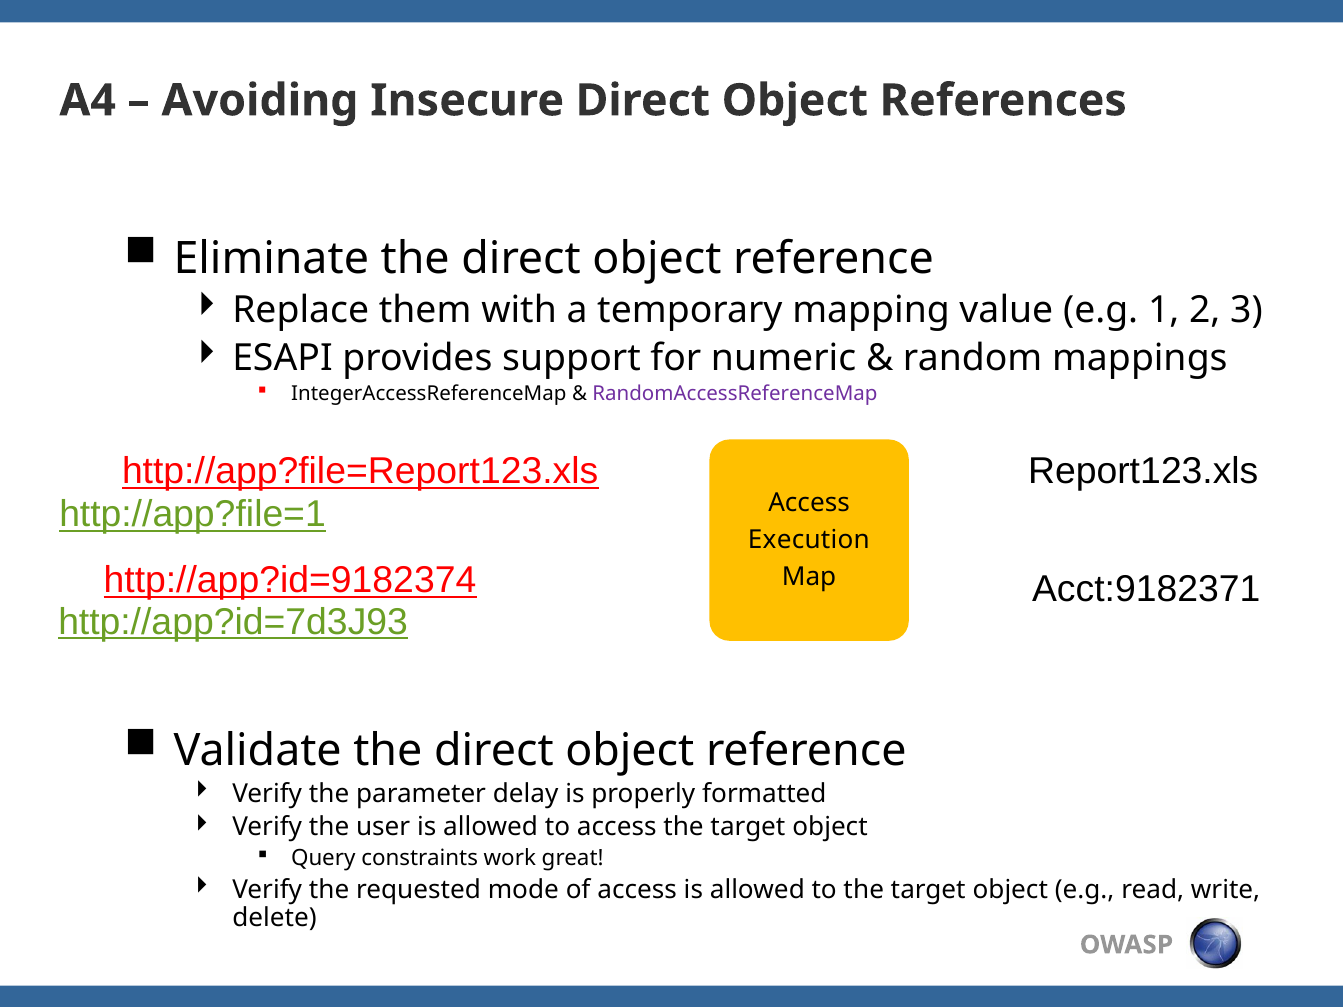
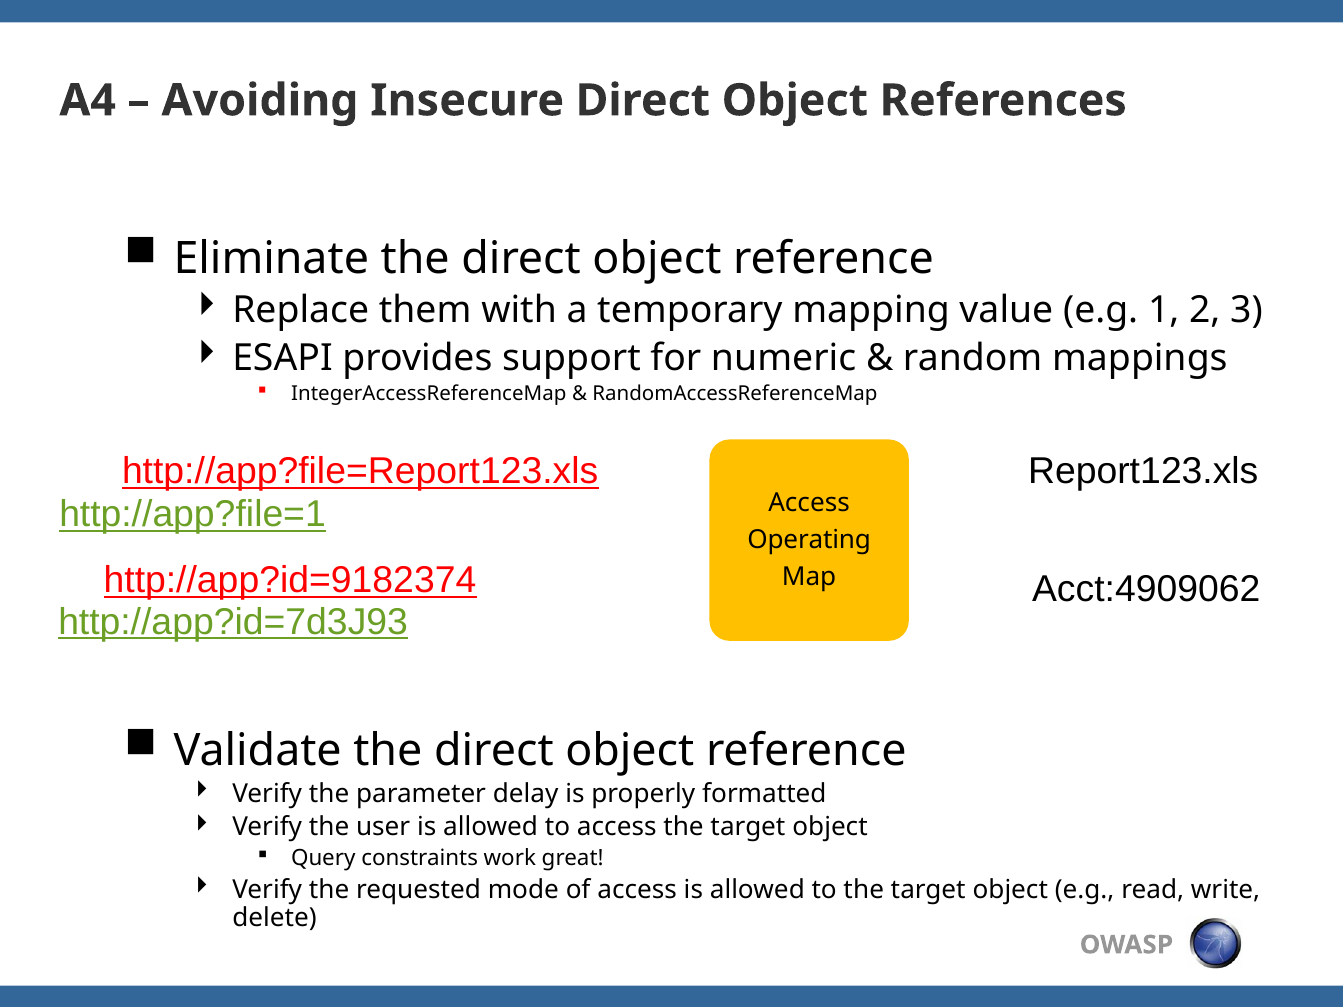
RandomAccessReferenceMap colour: purple -> black
Execution: Execution -> Operating
Acct:9182371: Acct:9182371 -> Acct:4909062
